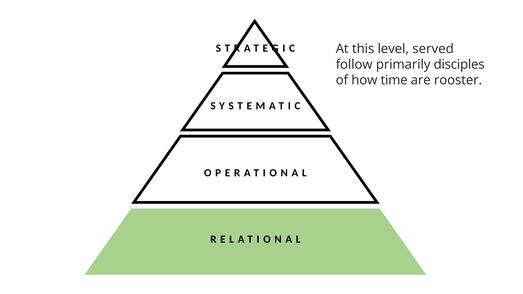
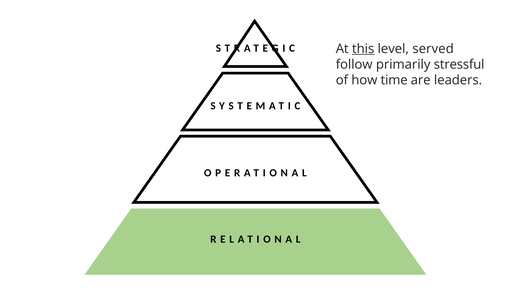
this underline: none -> present
disciples: disciples -> stressful
rooster: rooster -> leaders
